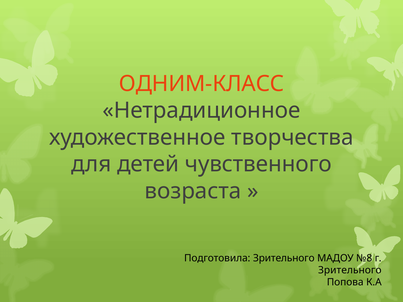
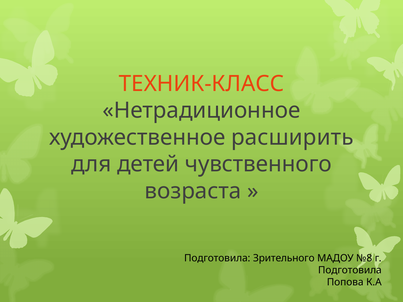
ОДНИМ-КЛАСС: ОДНИМ-КЛАСС -> ТЕХНИК-КЛАСС
творчества: творчества -> расширить
Зрительного at (350, 270): Зрительного -> Подготовила
